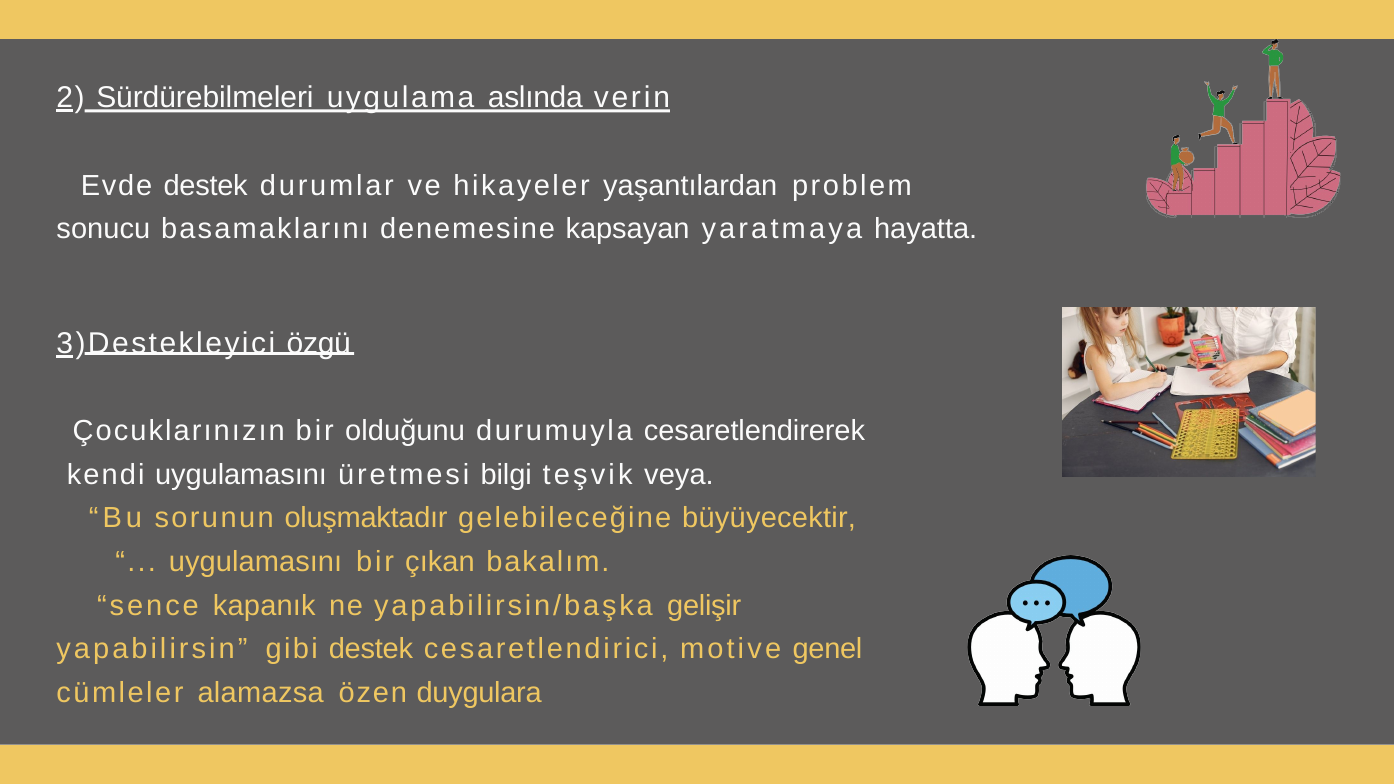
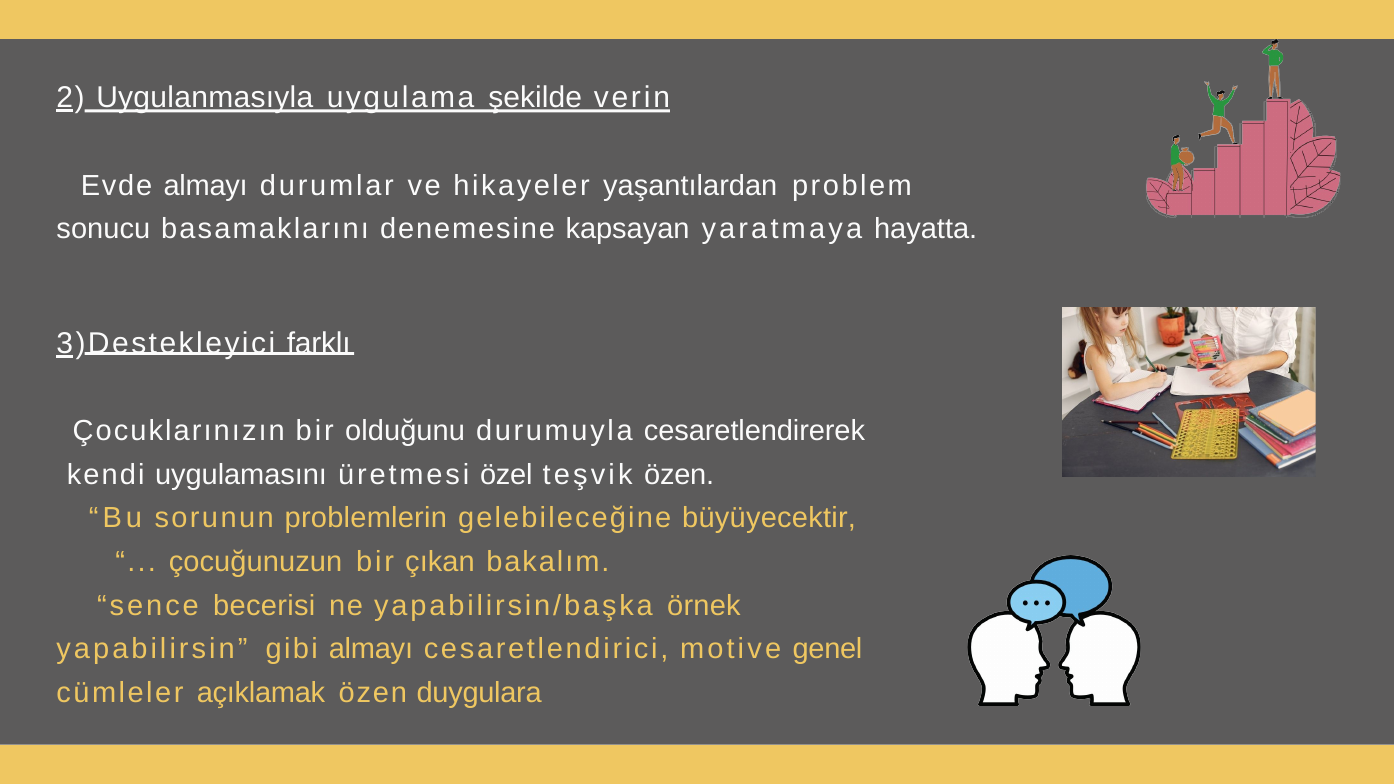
Sürdürebilmeleri: Sürdürebilmeleri -> Uygulanmasıyla
aslında: aslında -> şekilde
Evde destek: destek -> almayı
özgü: özgü -> farklı
bilgi: bilgi -> özel
teşvik veya: veya -> özen
oluşmaktadır: oluşmaktadır -> problemlerin
uygulamasını at (256, 562): uygulamasını -> çocuğunuzun
kapanık: kapanık -> becerisi
gelişir: gelişir -> örnek
gibi destek: destek -> almayı
alamazsa: alamazsa -> açıklamak
